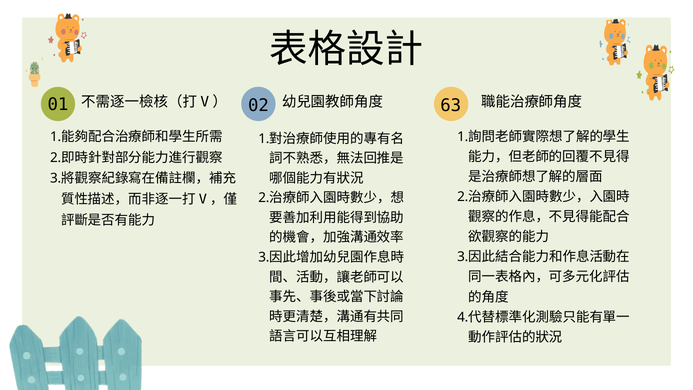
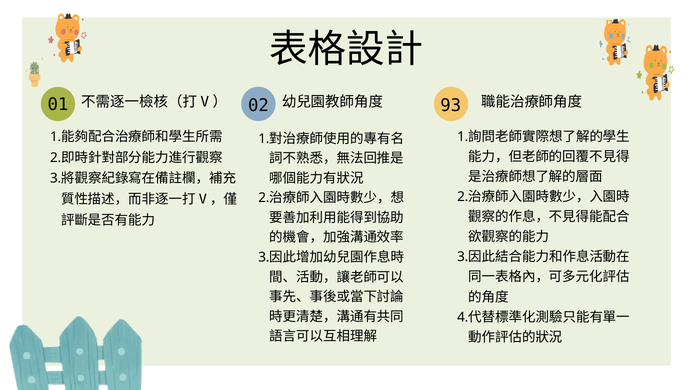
63: 63 -> 93
